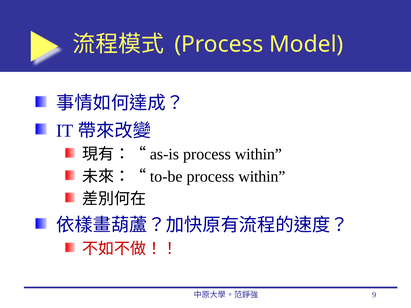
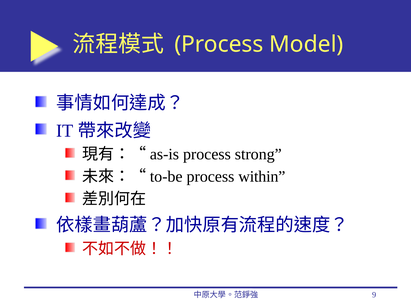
within at (258, 154): within -> strong
